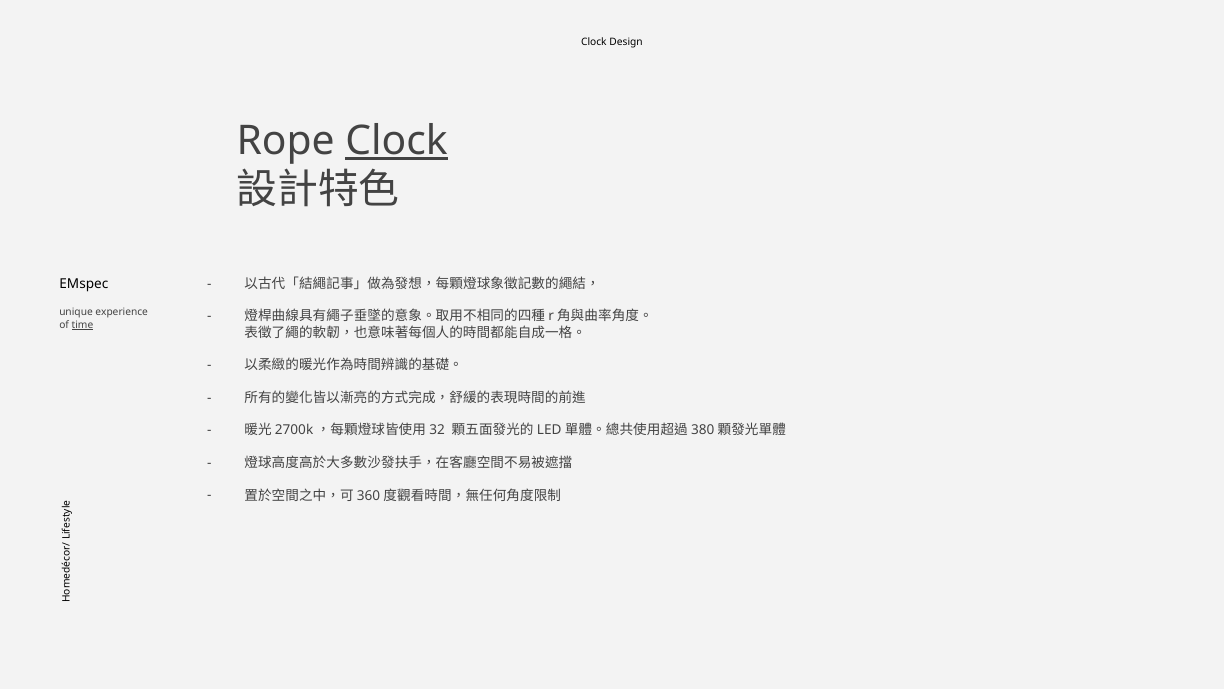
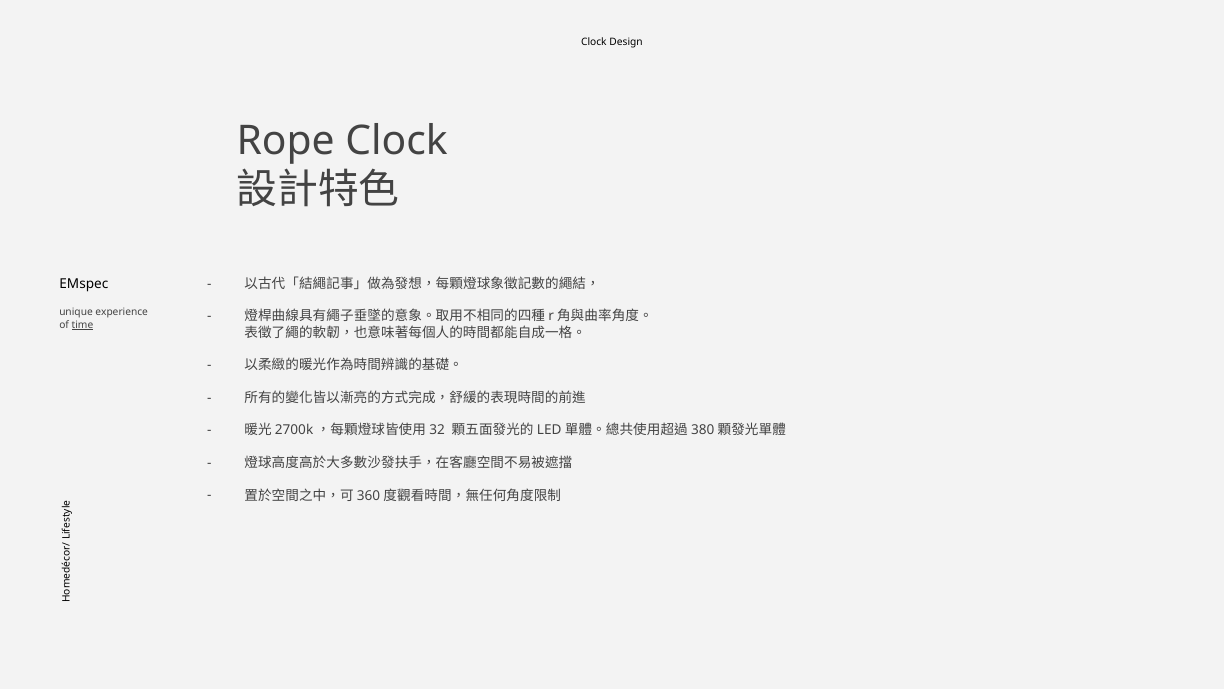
Clock at (396, 141) underline: present -> none
